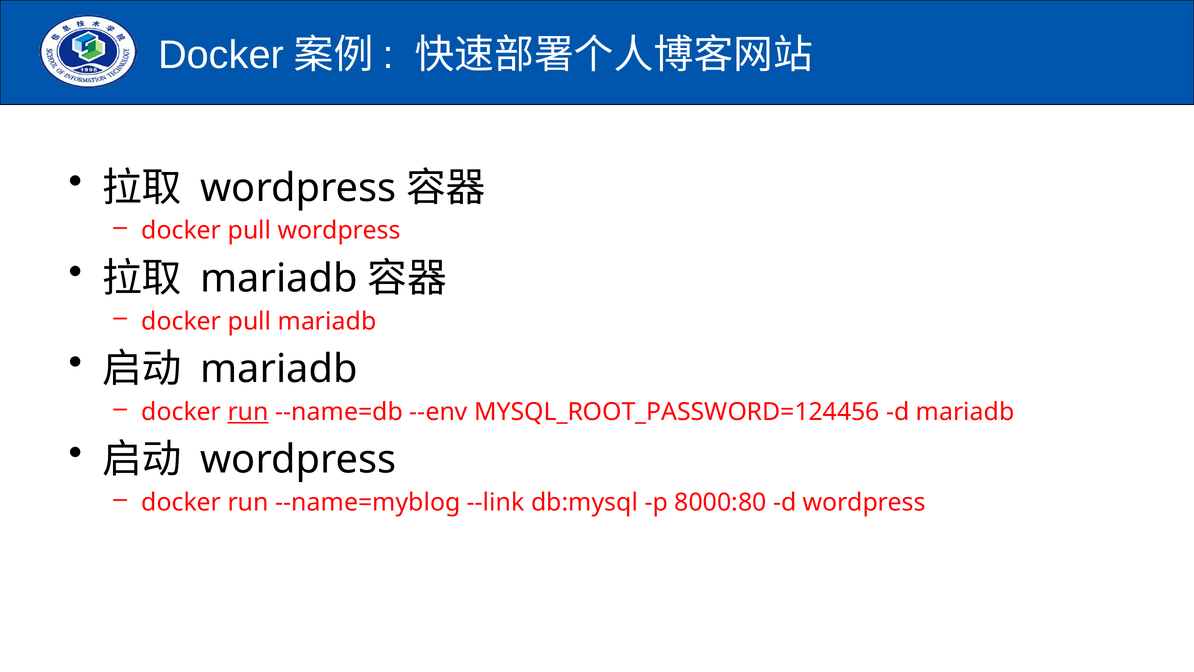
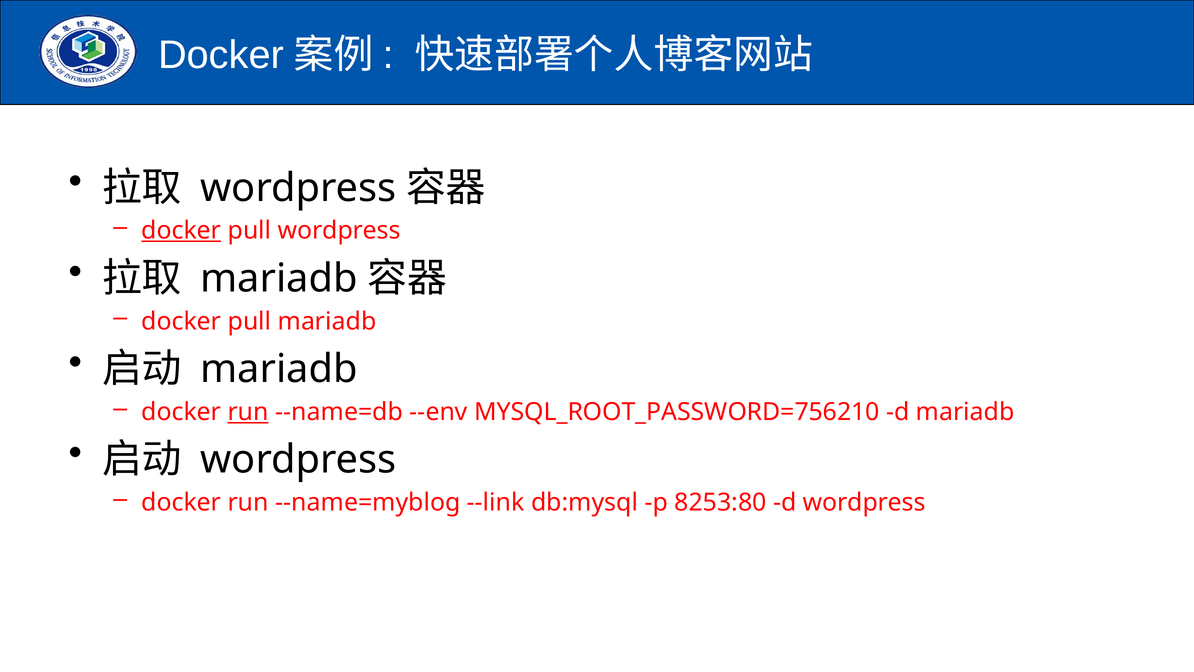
docker at (181, 231) underline: none -> present
MYSQL_ROOT_PASSWORD=124456: MYSQL_ROOT_PASSWORD=124456 -> MYSQL_ROOT_PASSWORD=756210
8000:80: 8000:80 -> 8253:80
